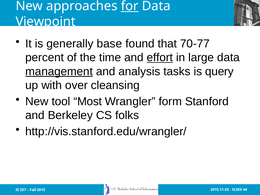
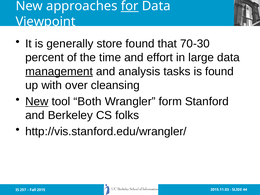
base: base -> store
70-77: 70-77 -> 70-30
effort underline: present -> none
is query: query -> found
New at (37, 102) underline: none -> present
Most: Most -> Both
